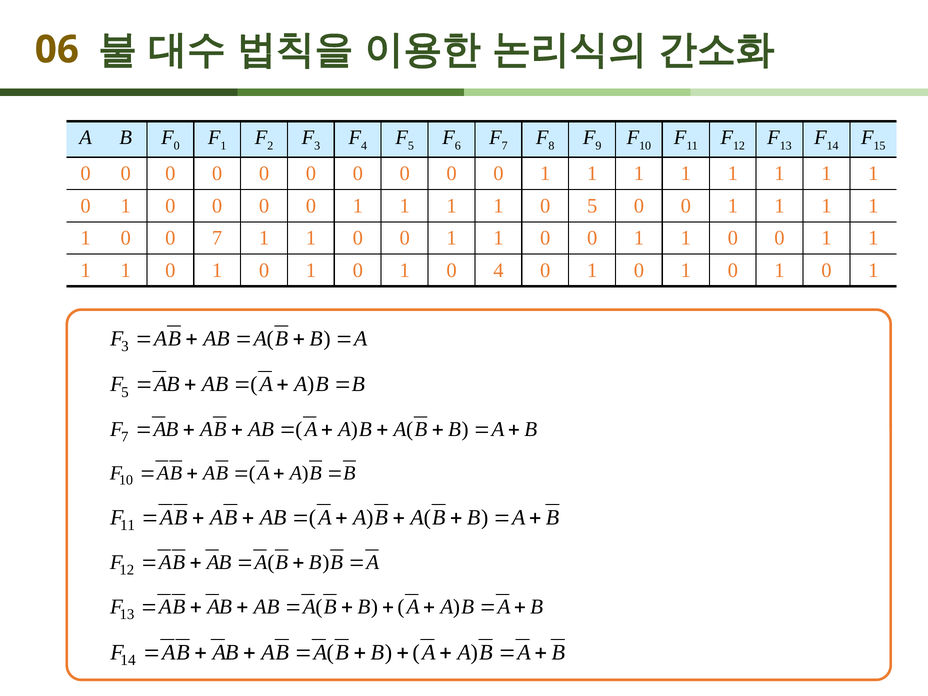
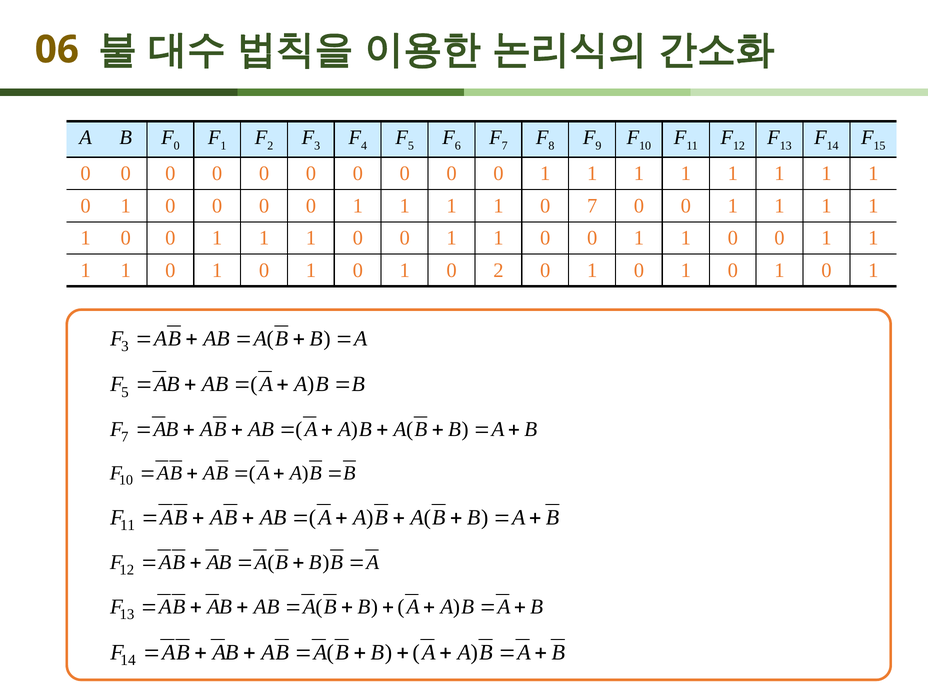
0 5: 5 -> 7
7 at (217, 238): 7 -> 1
0 4: 4 -> 2
